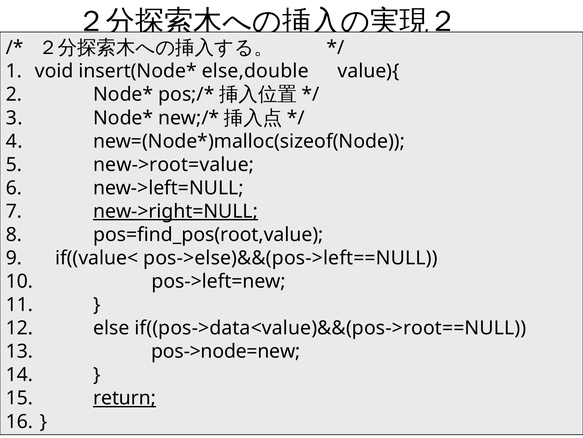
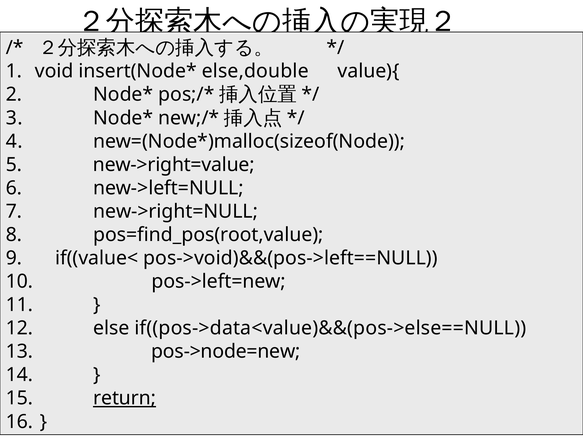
new->root=value: new->root=value -> new->right=value
new->right=NULL underline: present -> none
pos->else)&&(pos->left==NULL: pos->else)&&(pos->left==NULL -> pos->void)&&(pos->left==NULL
if((pos->data<value)&&(pos->root==NULL: if((pos->data<value)&&(pos->root==NULL -> if((pos->data<value)&&(pos->else==NULL
